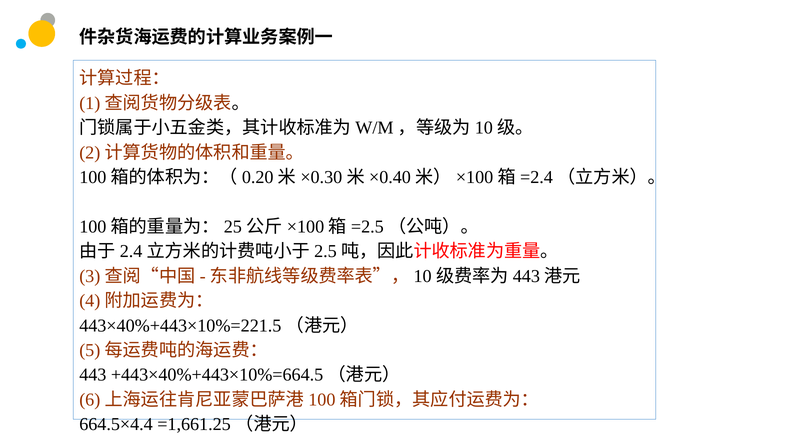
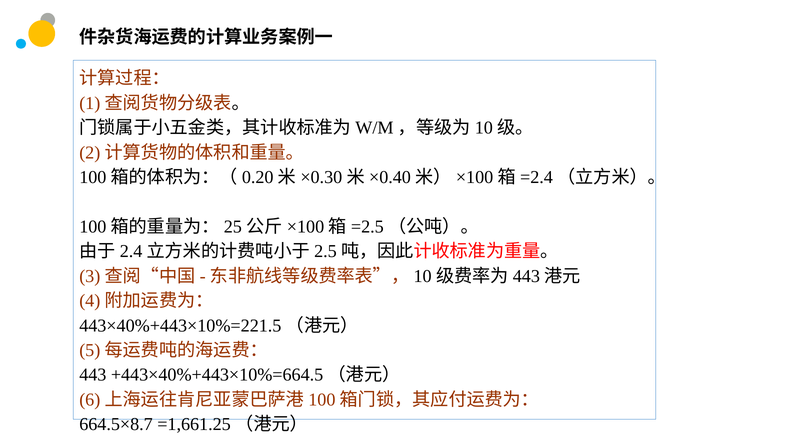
664.5×4.4: 664.5×4.4 -> 664.5×8.7
